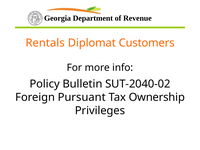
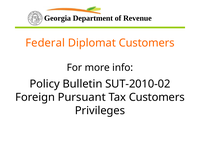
Rentals: Rentals -> Federal
SUT-2040-02: SUT-2040-02 -> SUT-2010-02
Tax Ownership: Ownership -> Customers
